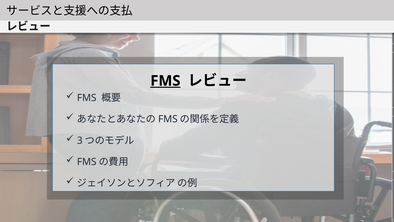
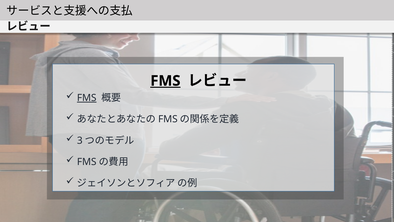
FMS at (87, 98) underline: none -> present
